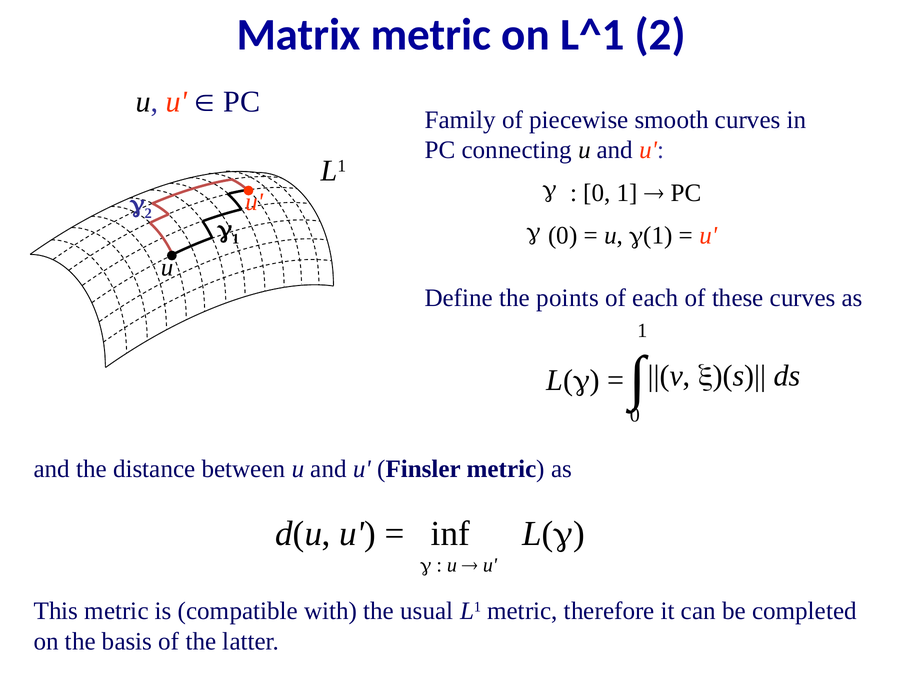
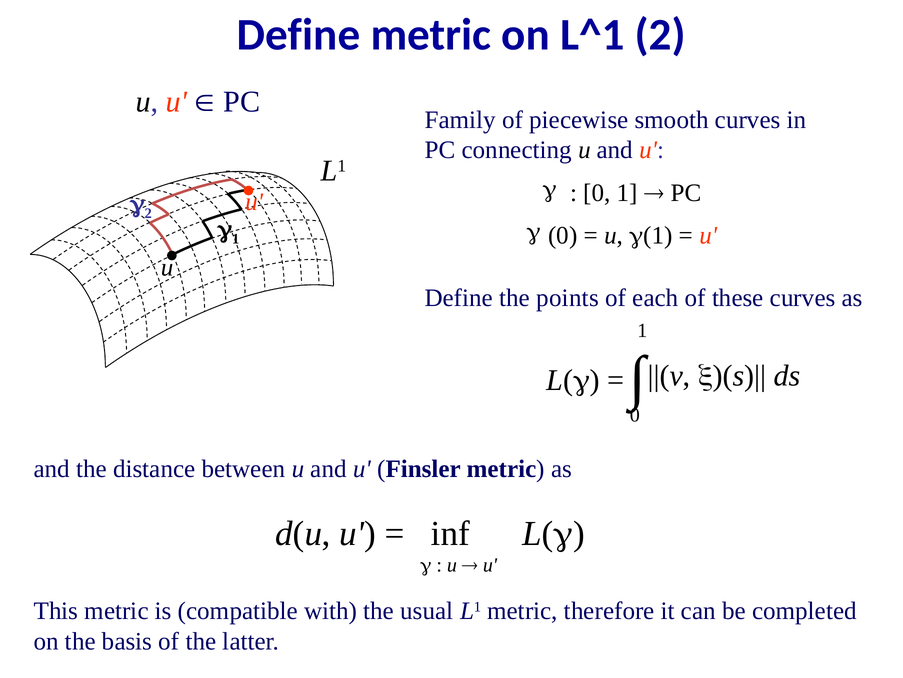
Matrix at (299, 35): Matrix -> Define
